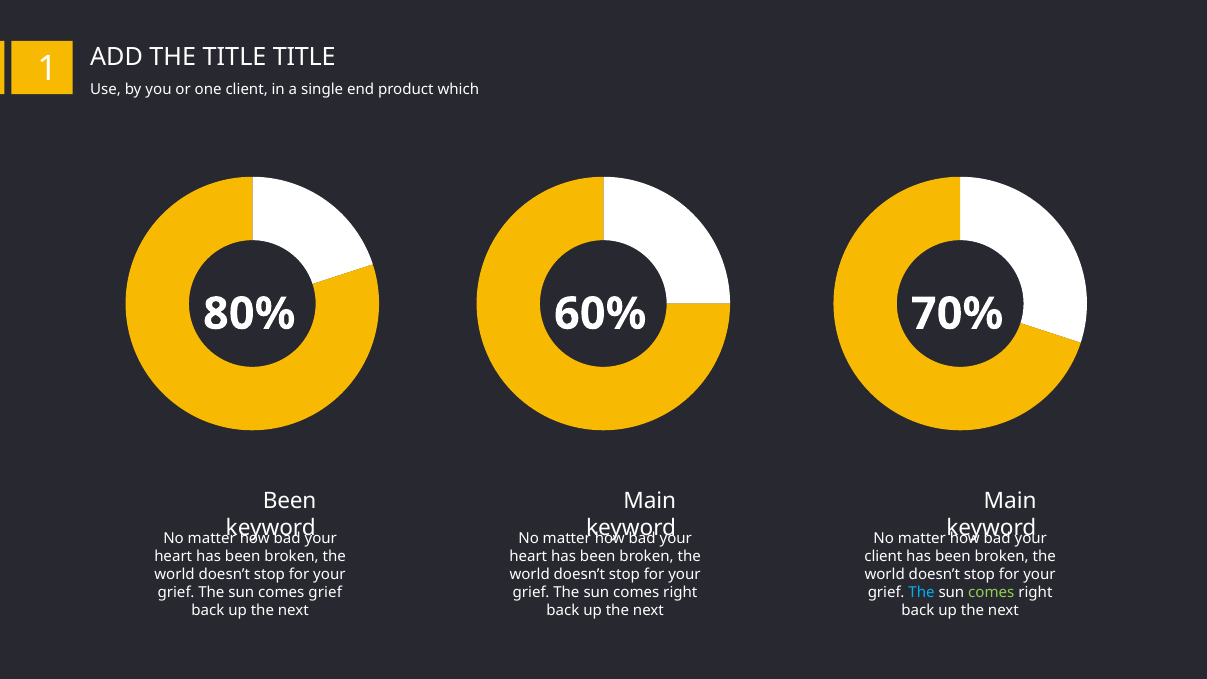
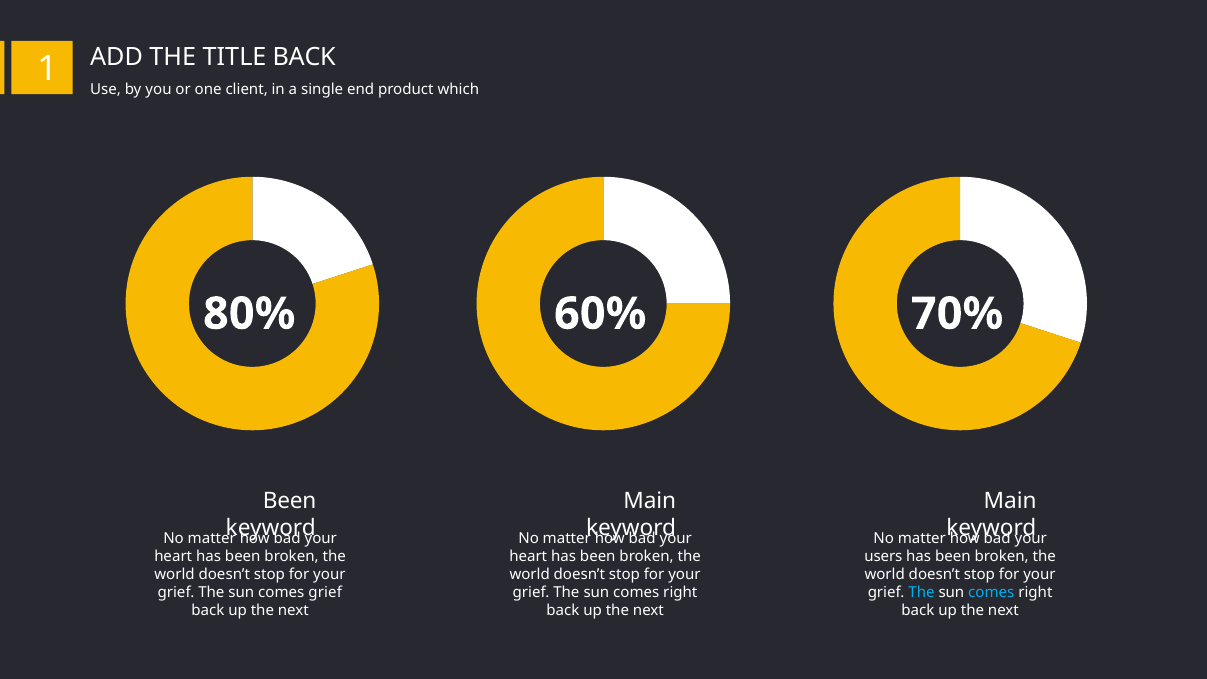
TITLE TITLE: TITLE -> BACK
client at (883, 556): client -> users
comes at (991, 592) colour: light green -> light blue
